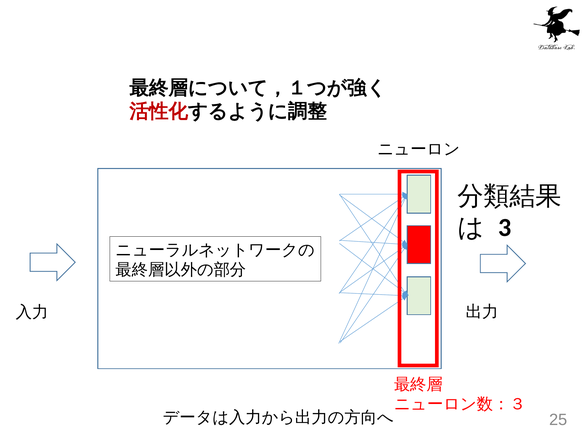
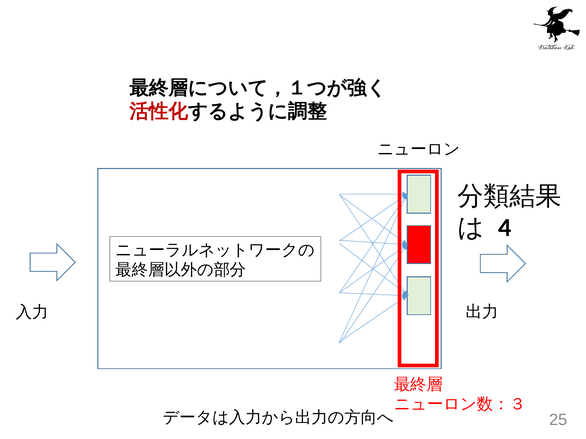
3: 3 -> 4
